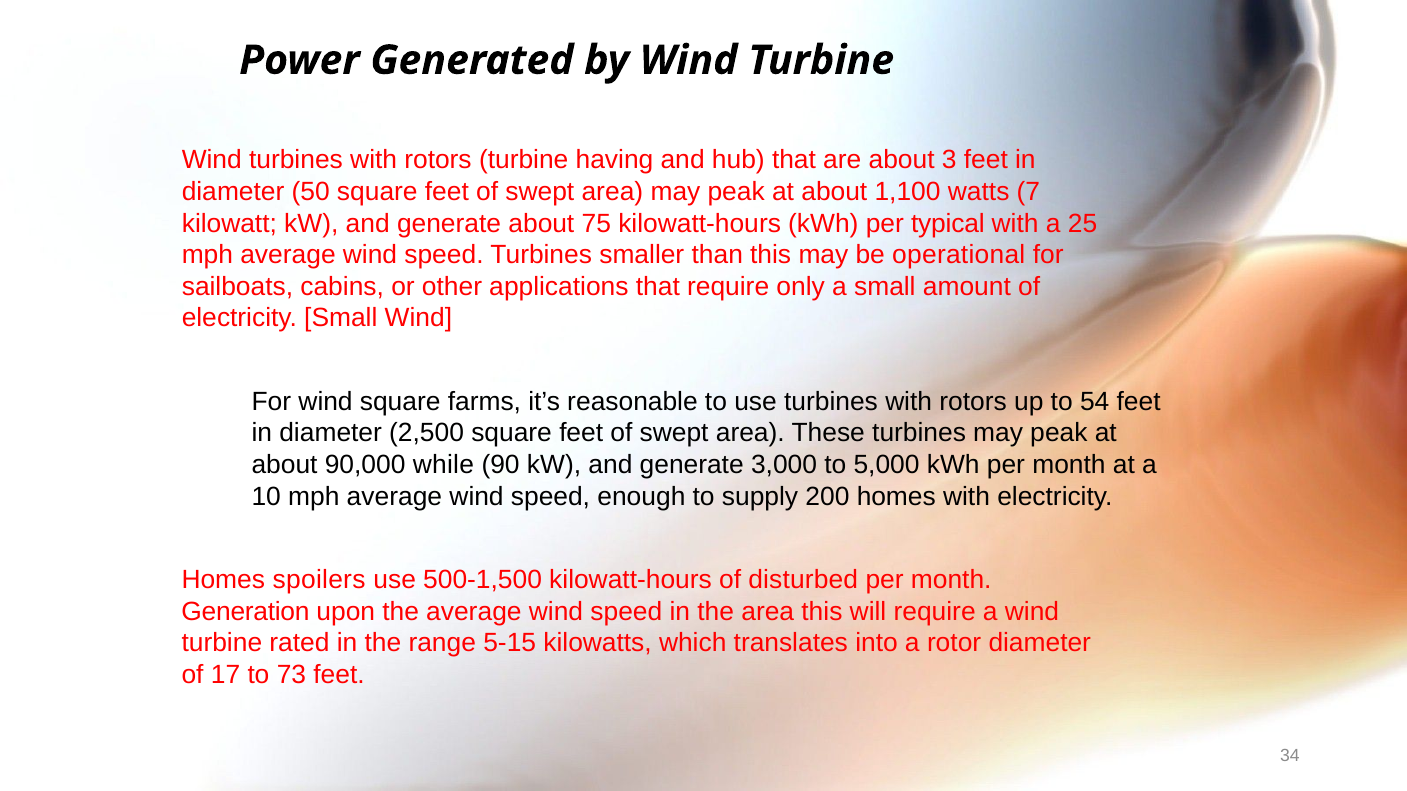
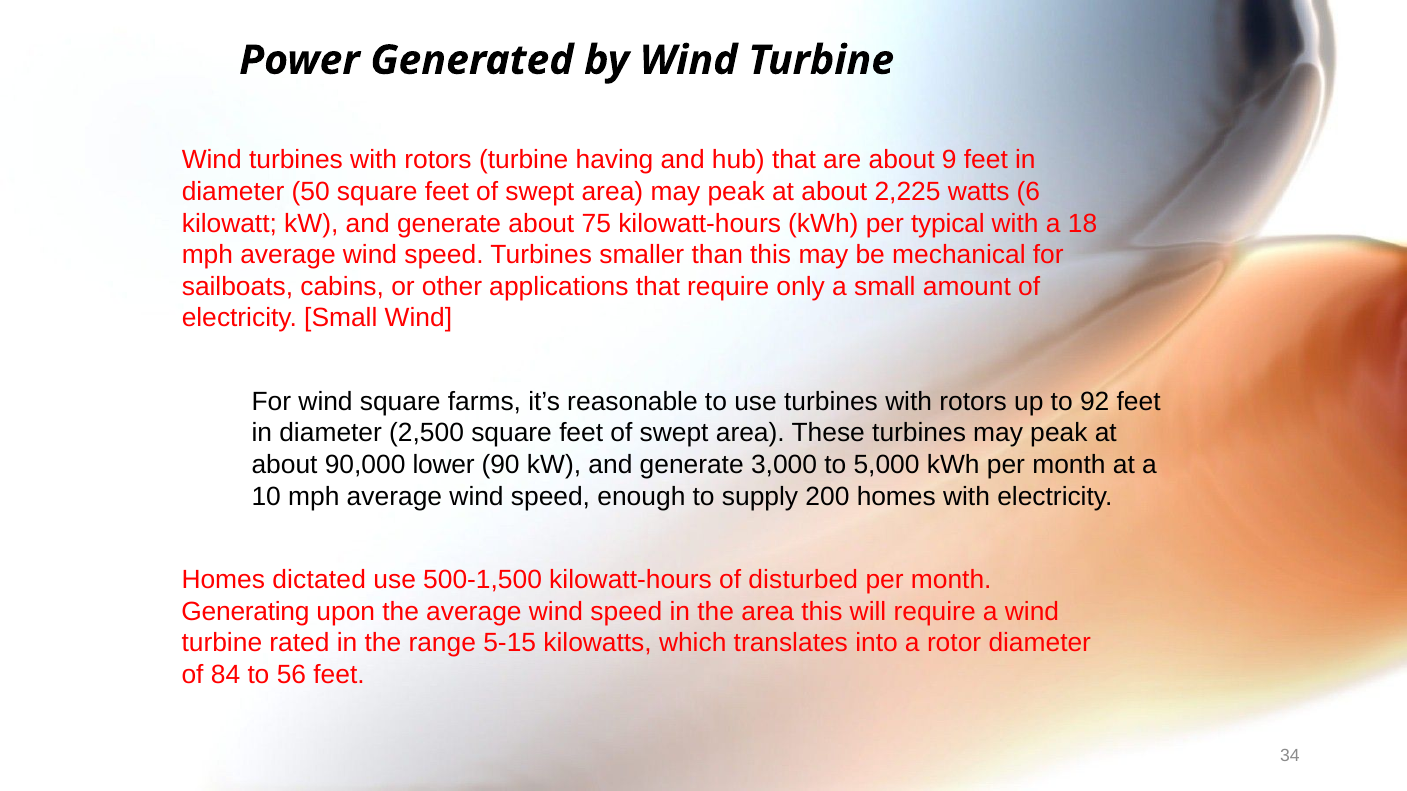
3: 3 -> 9
1,100: 1,100 -> 2,225
7: 7 -> 6
25: 25 -> 18
operational: operational -> mechanical
54: 54 -> 92
while: while -> lower
spoilers: spoilers -> dictated
Generation: Generation -> Generating
17: 17 -> 84
73: 73 -> 56
